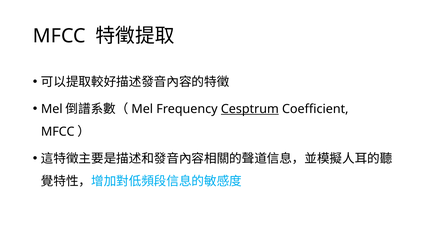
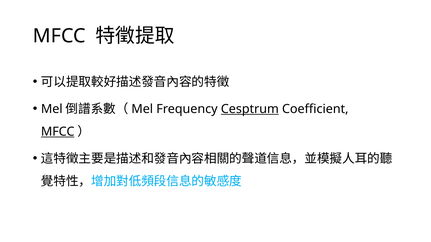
MFCC at (58, 132) underline: none -> present
